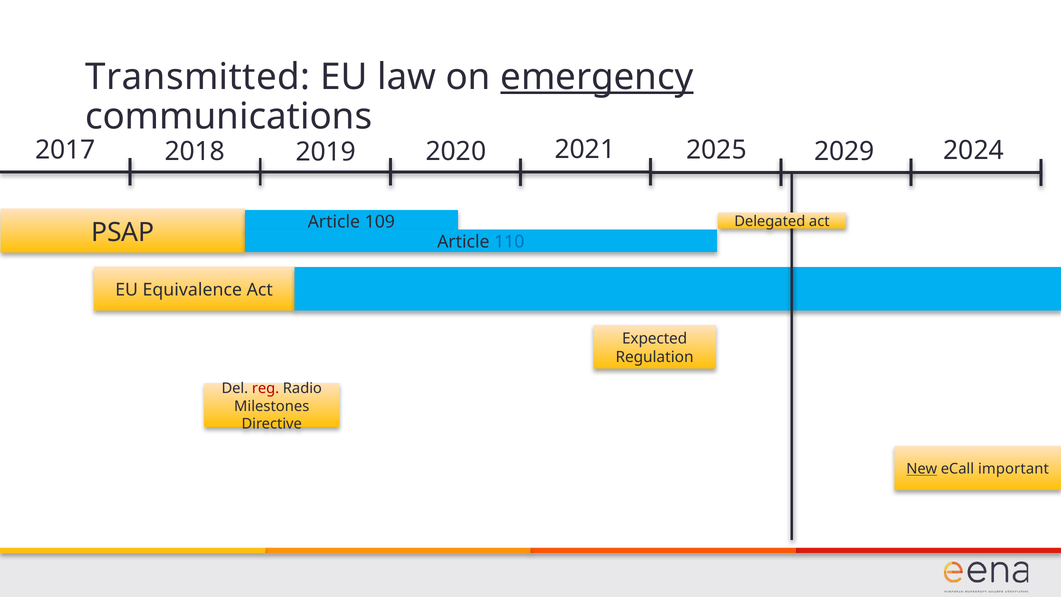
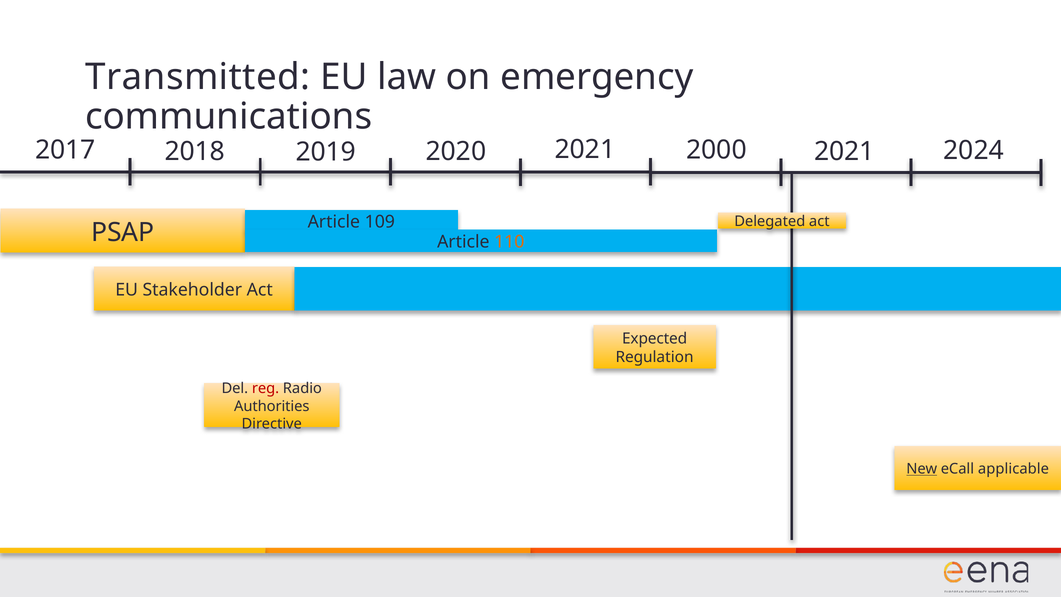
emergency underline: present -> none
2017 2029: 2029 -> 2021
2025: 2025 -> 2000
110 colour: blue -> orange
Equivalence: Equivalence -> Stakeholder
Milestones: Milestones -> Authorities
important: important -> applicable
